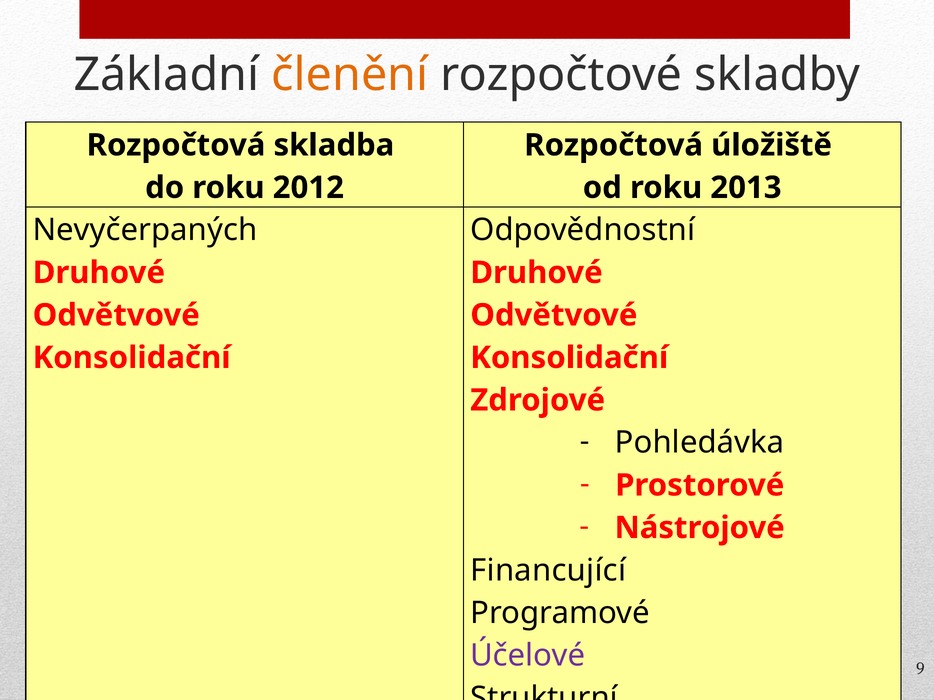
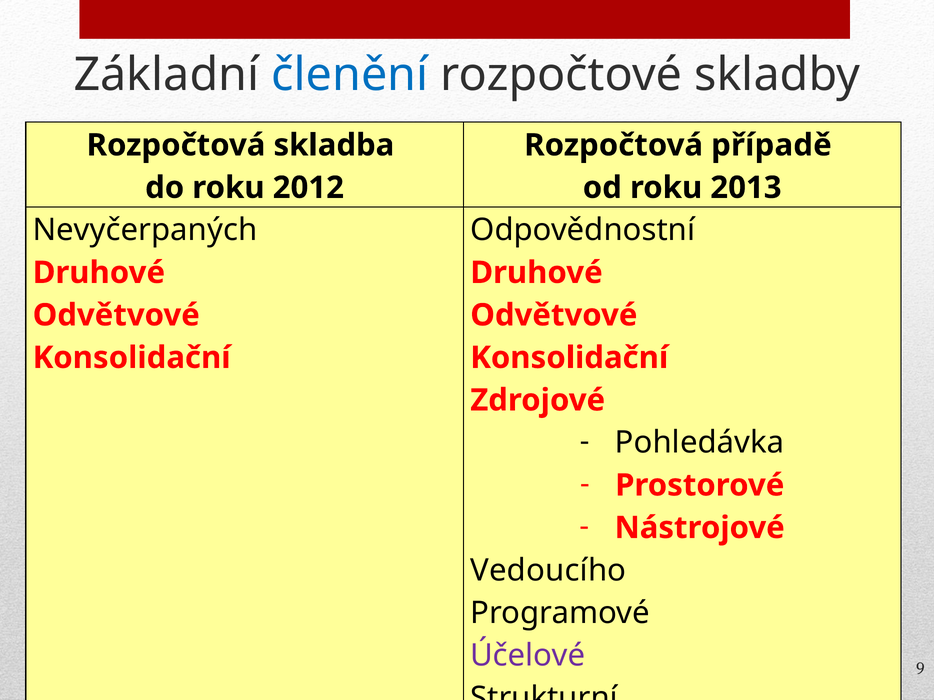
členění colour: orange -> blue
úložiště: úložiště -> případě
Financující: Financující -> Vedoucího
